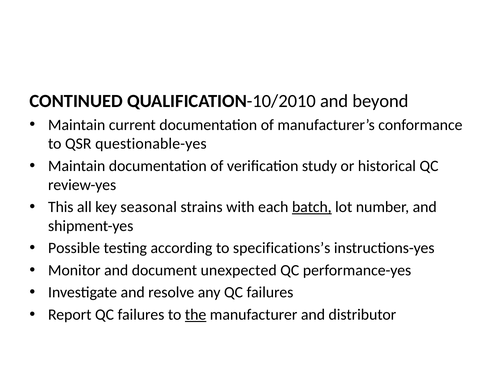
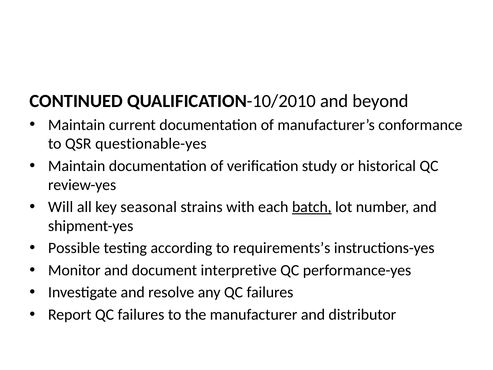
This: This -> Will
specifications’s: specifications’s -> requirements’s
unexpected: unexpected -> interpretive
the underline: present -> none
